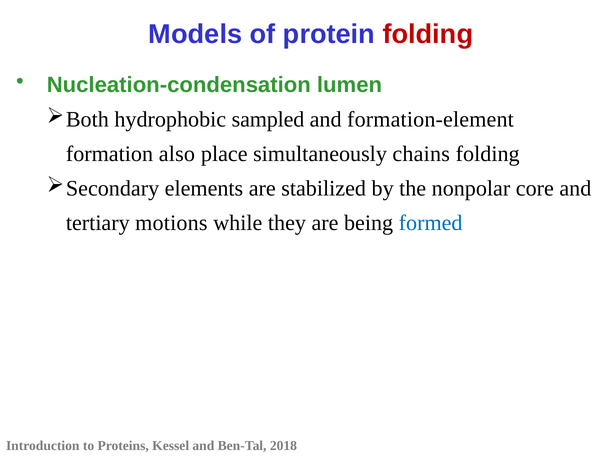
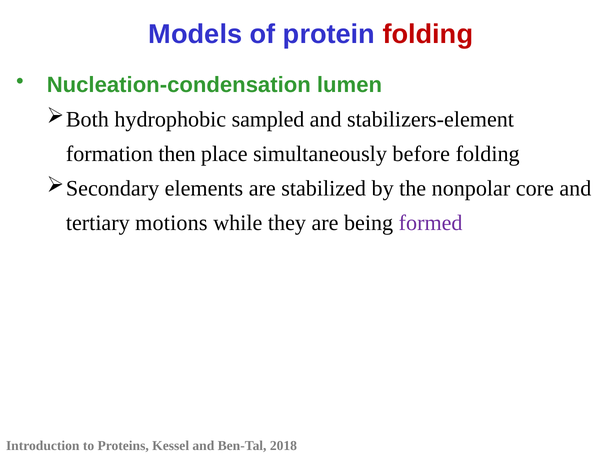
formation-element: formation-element -> stabilizers-element
also: also -> then
chains: chains -> before
formed colour: blue -> purple
